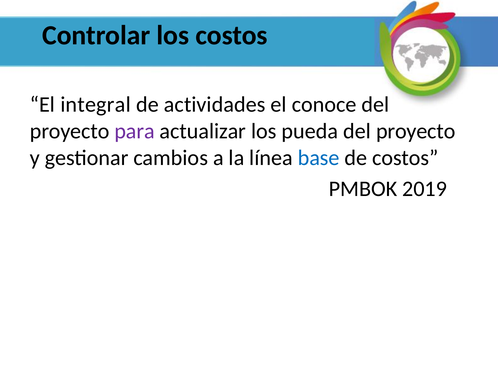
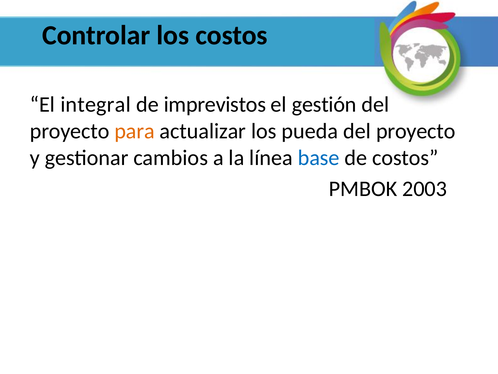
actividades: actividades -> imprevistos
conoce: conoce -> gestión
para colour: purple -> orange
2019: 2019 -> 2003
